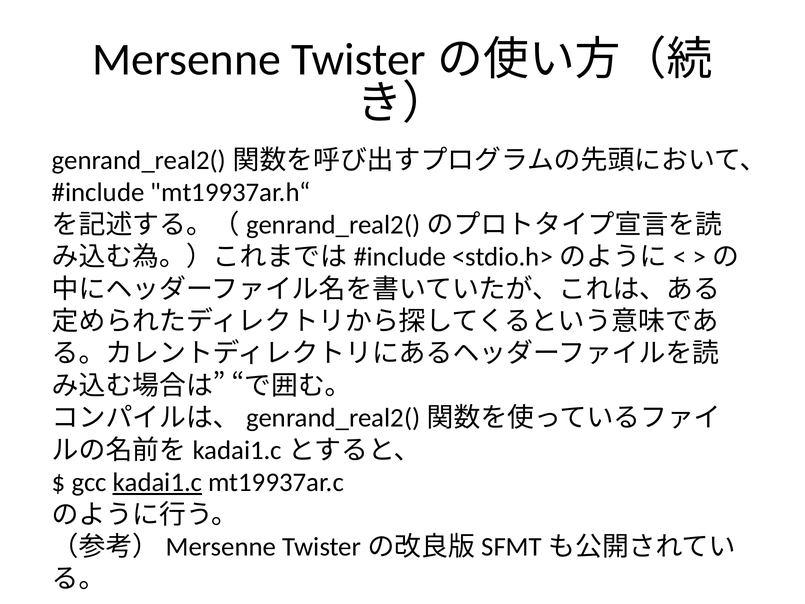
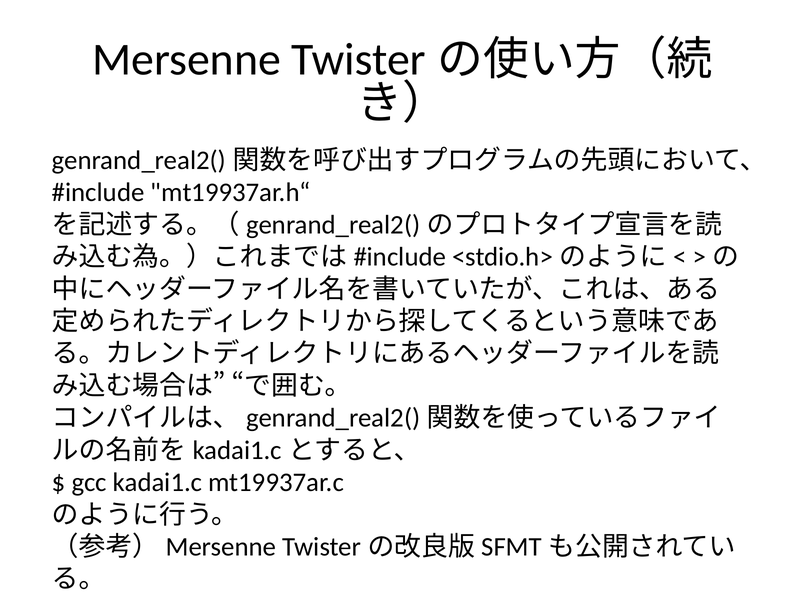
kadai1.c underline: present -> none
